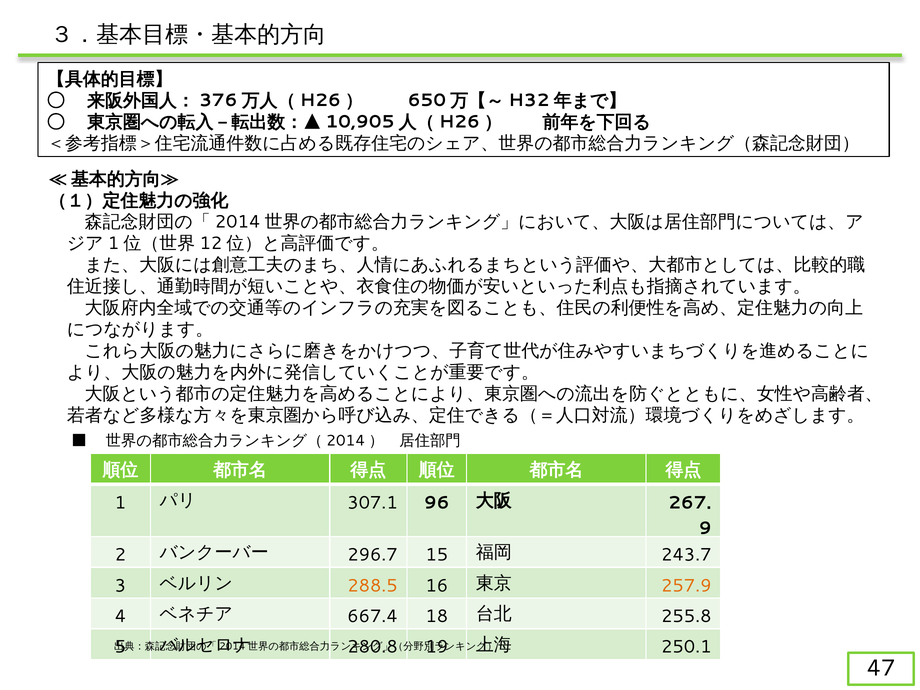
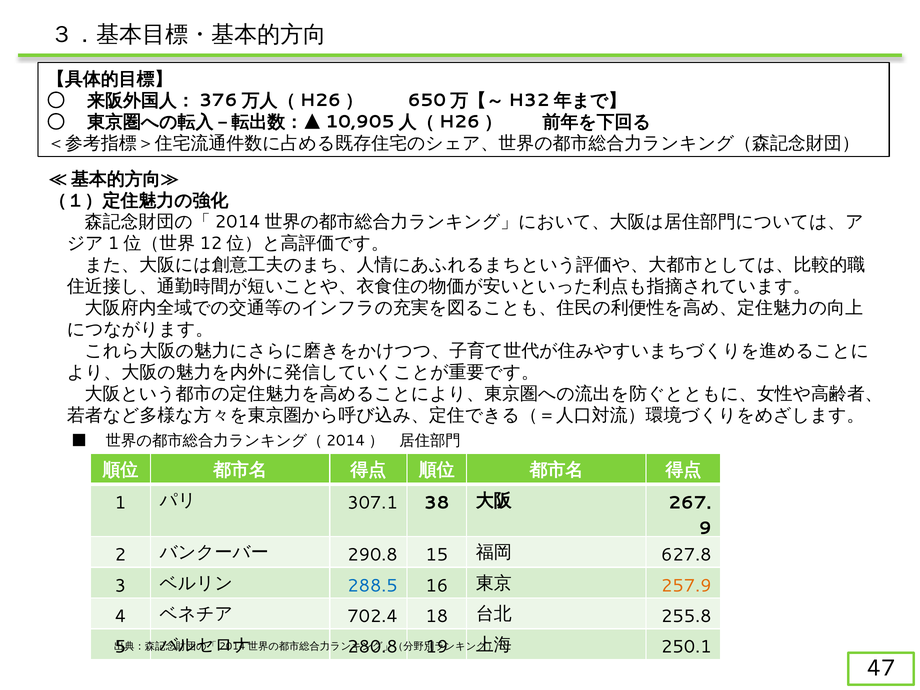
96: 96 -> 38
296.7: 296.7 -> 290.8
243.7: 243.7 -> 627.8
288.5 colour: orange -> blue
667.4: 667.4 -> 702.4
